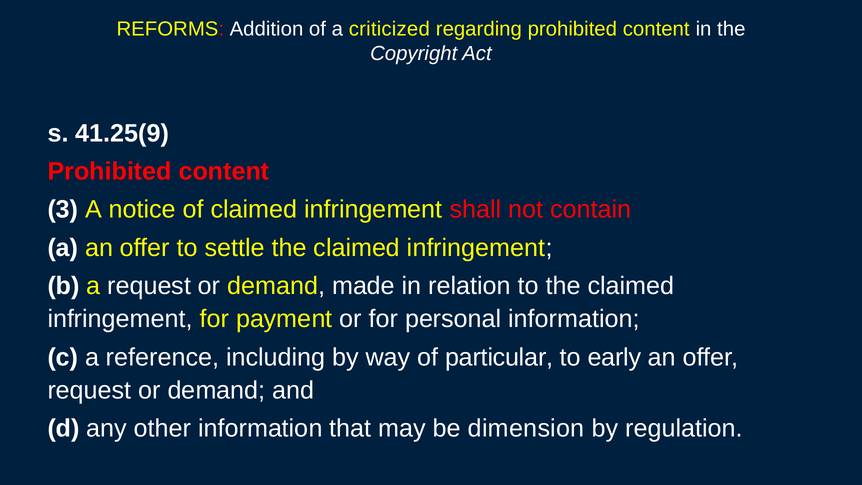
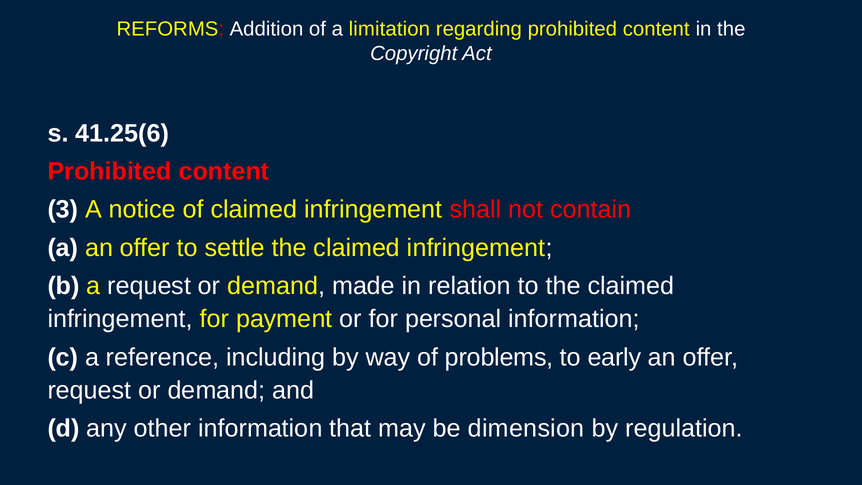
criticized: criticized -> limitation
41.25(9: 41.25(9 -> 41.25(6
particular: particular -> problems
